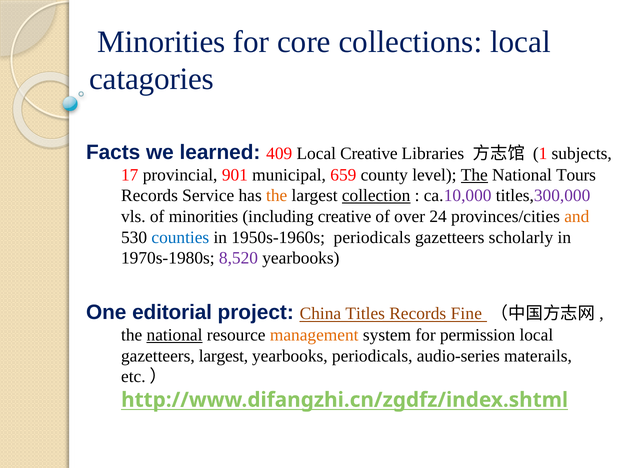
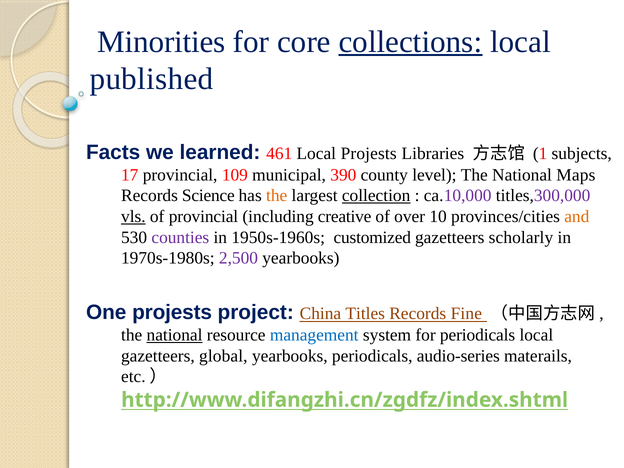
collections underline: none -> present
catagories: catagories -> published
409: 409 -> 461
Local Creative: Creative -> Projests
901: 901 -> 109
659: 659 -> 390
The at (474, 175) underline: present -> none
Tours: Tours -> Maps
Service: Service -> Science
vls underline: none -> present
of minorities: minorities -> provincial
24: 24 -> 10
counties colour: blue -> purple
1950s-1960s periodicals: periodicals -> customized
8,520: 8,520 -> 2,500
One editorial: editorial -> projests
management colour: orange -> blue
for permission: permission -> periodicals
gazetteers largest: largest -> global
